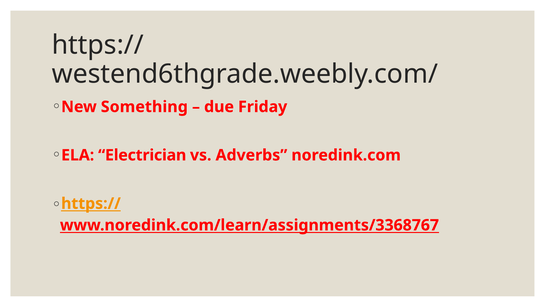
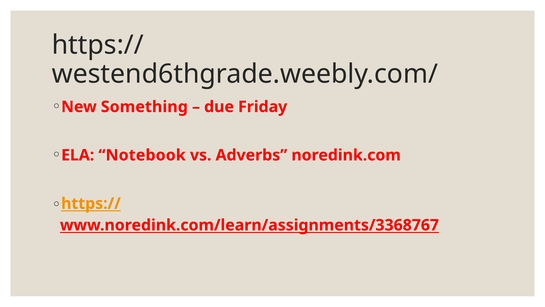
Electrician: Electrician -> Notebook
